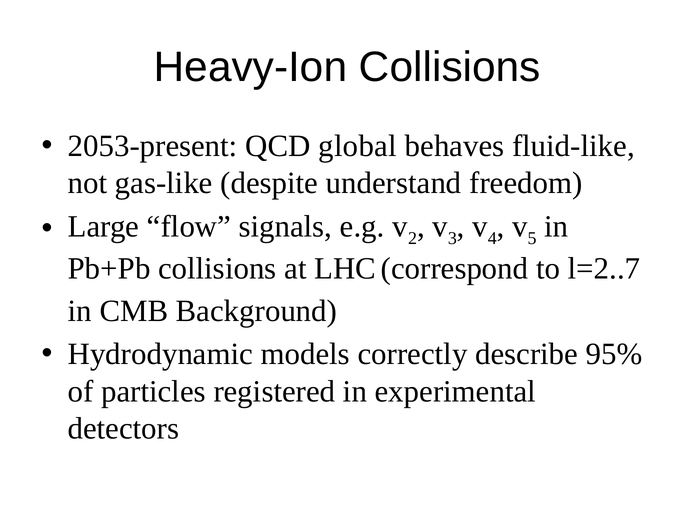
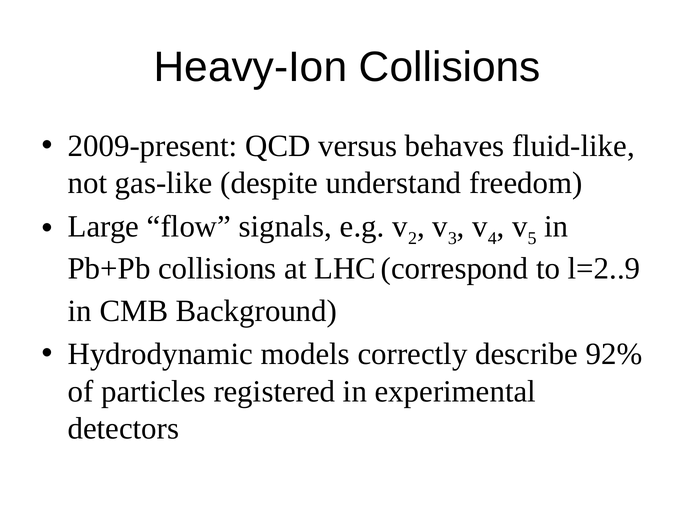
2053-present: 2053-present -> 2009-present
global: global -> versus
l=2..7: l=2..7 -> l=2..9
95%: 95% -> 92%
